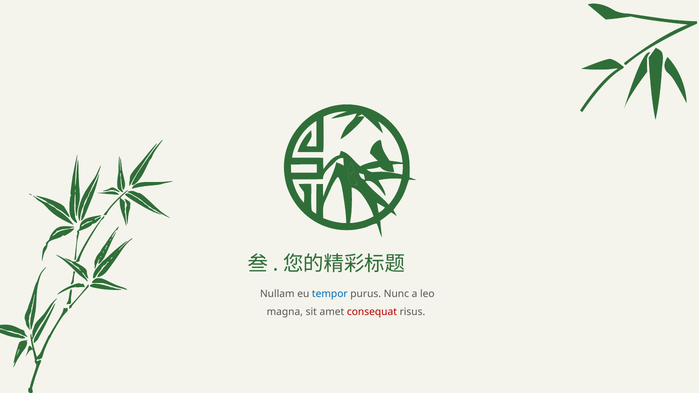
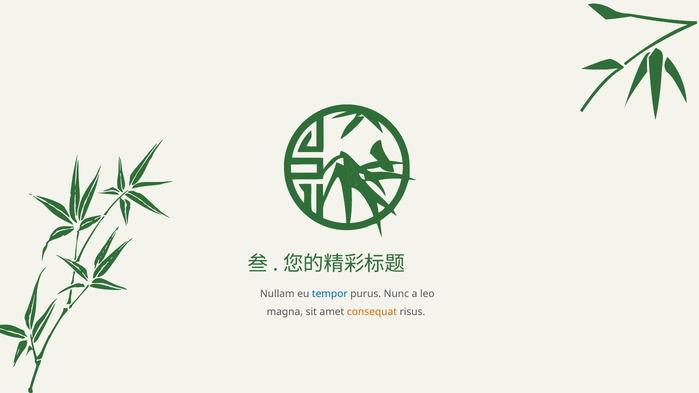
consequat colour: red -> orange
